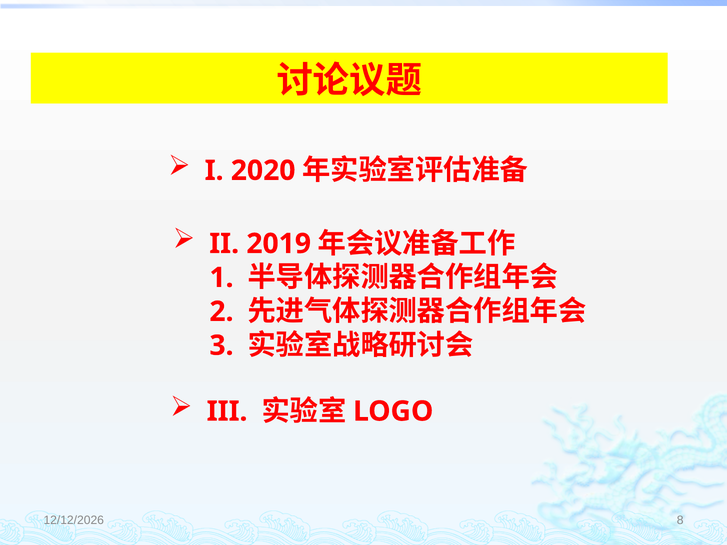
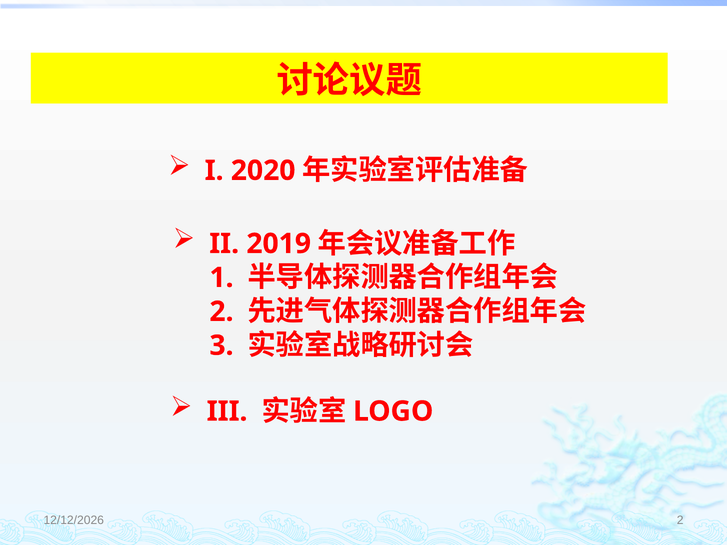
8 at (680, 521): 8 -> 2
